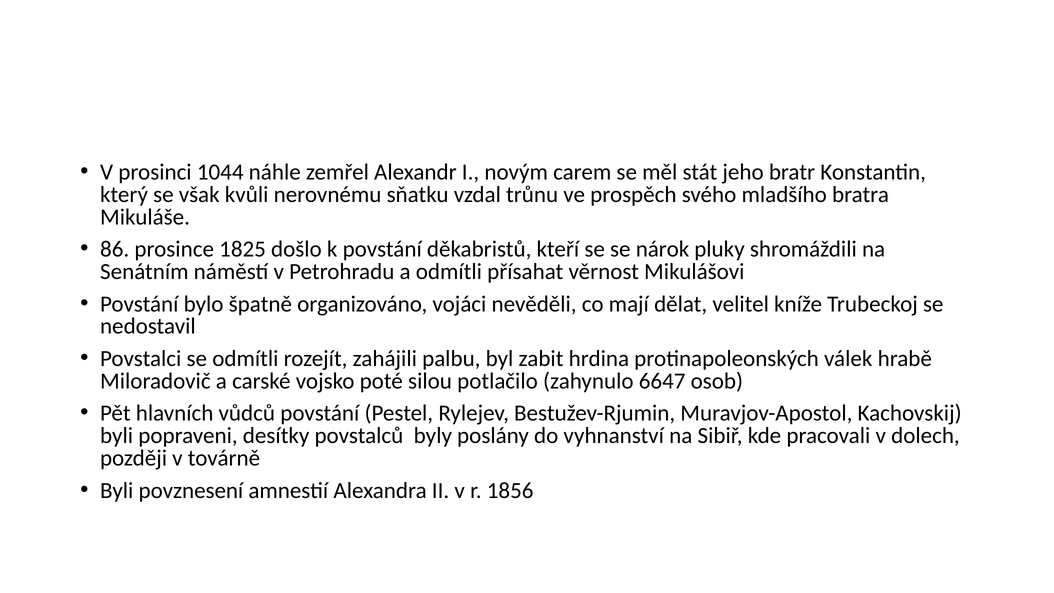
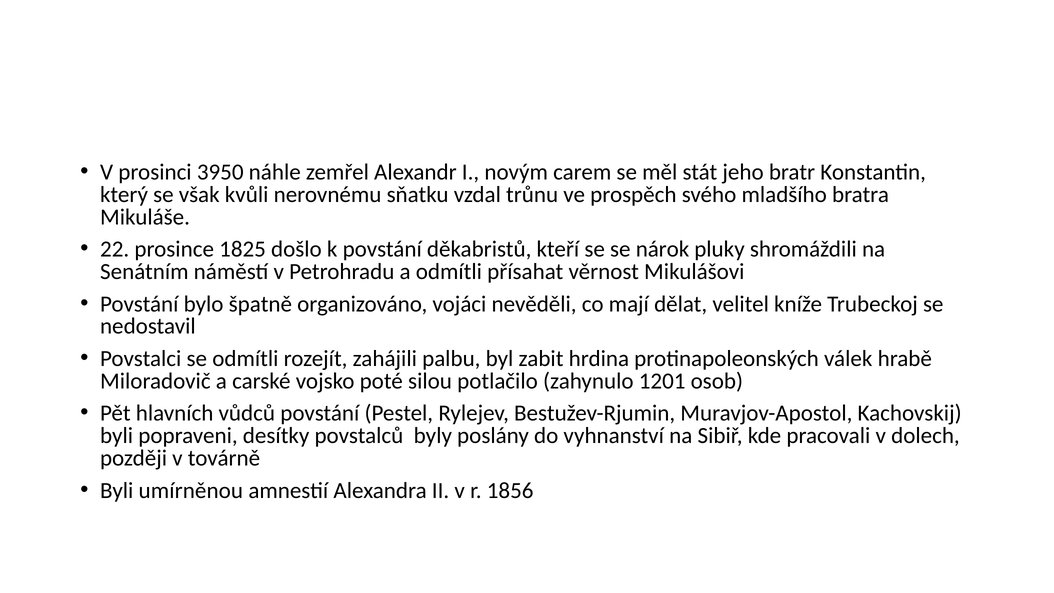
1044: 1044 -> 3950
86: 86 -> 22
6647: 6647 -> 1201
povznesení: povznesení -> umírněnou
